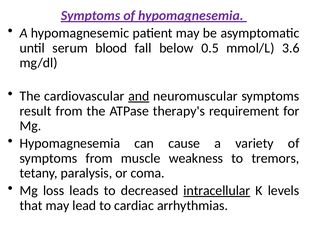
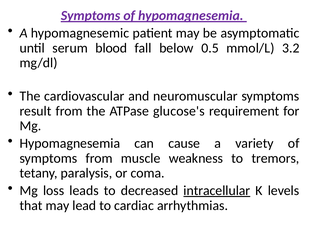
3.6: 3.6 -> 3.2
and underline: present -> none
therapy's: therapy's -> glucose's
